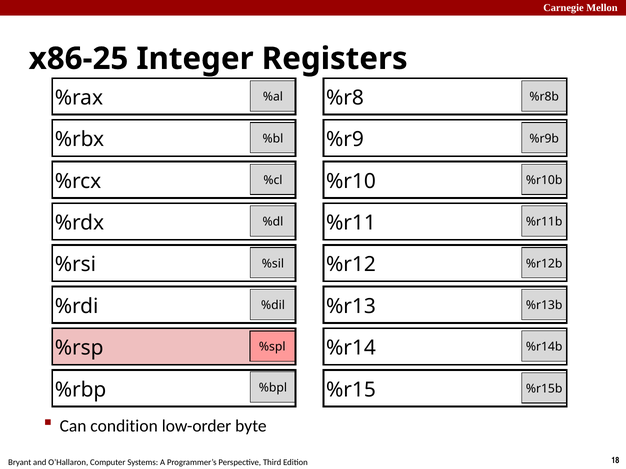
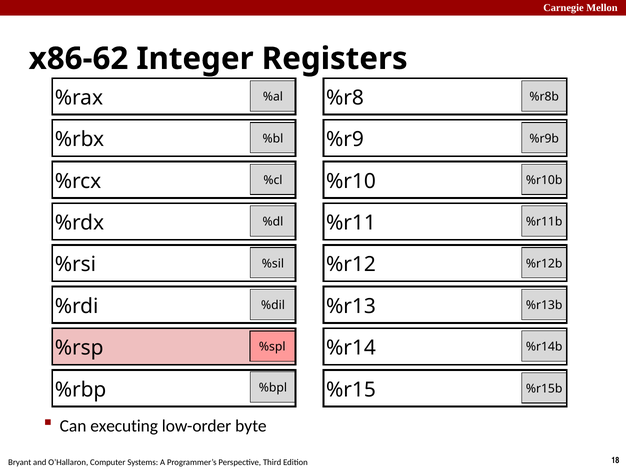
x86-25: x86-25 -> x86-62
condition: condition -> executing
